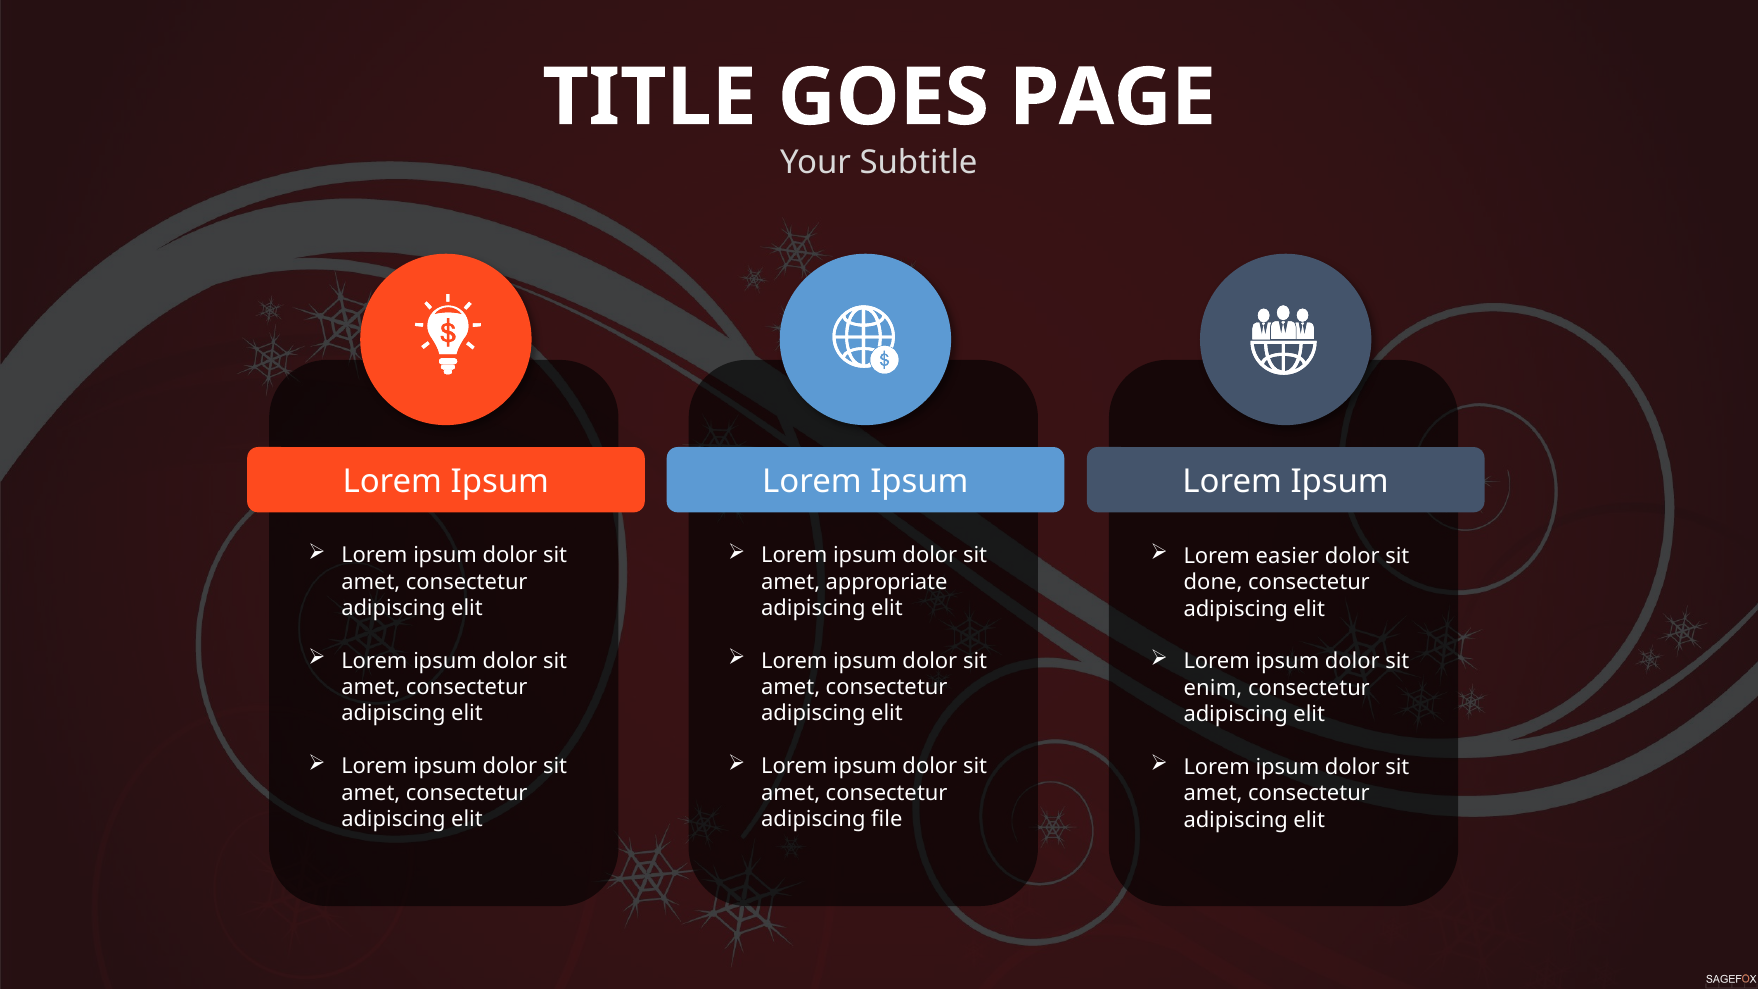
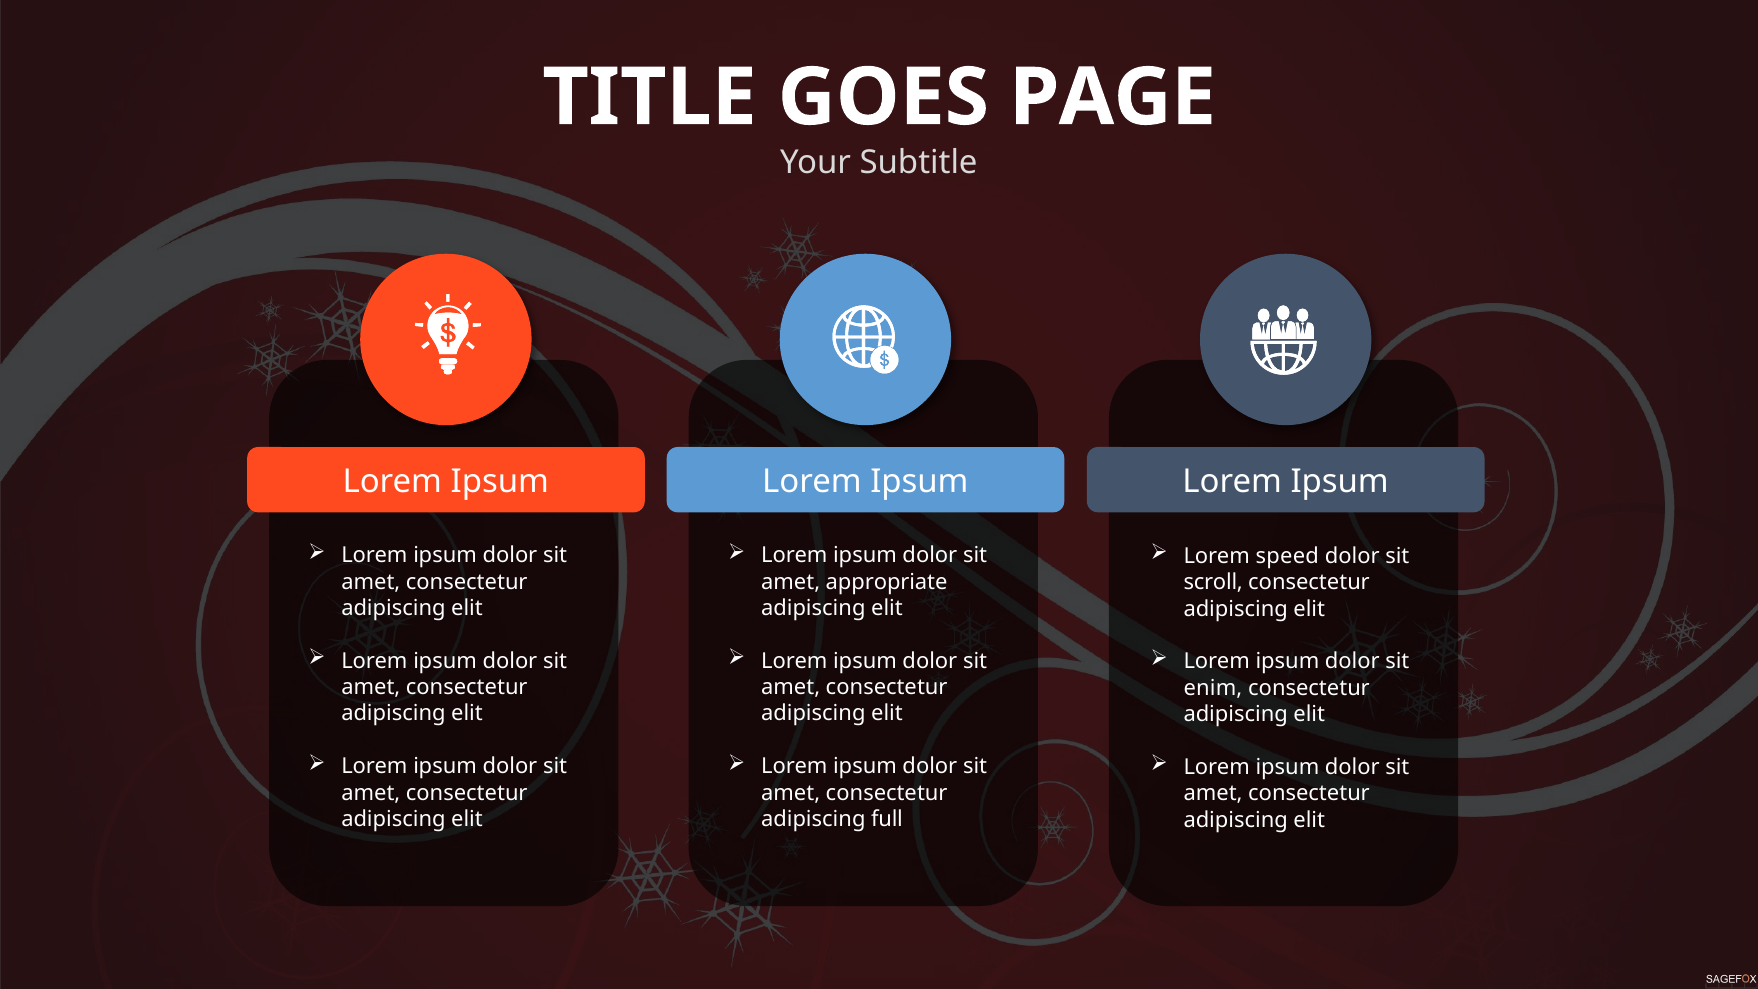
easier: easier -> speed
done: done -> scroll
file: file -> full
